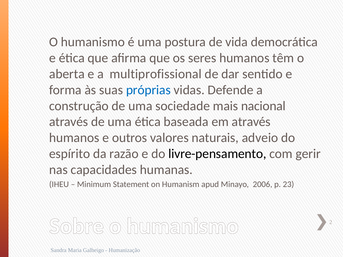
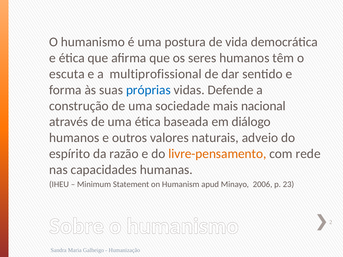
aberta: aberta -> escuta
em através: através -> diálogo
livre-pensamento colour: black -> orange
gerir: gerir -> rede
